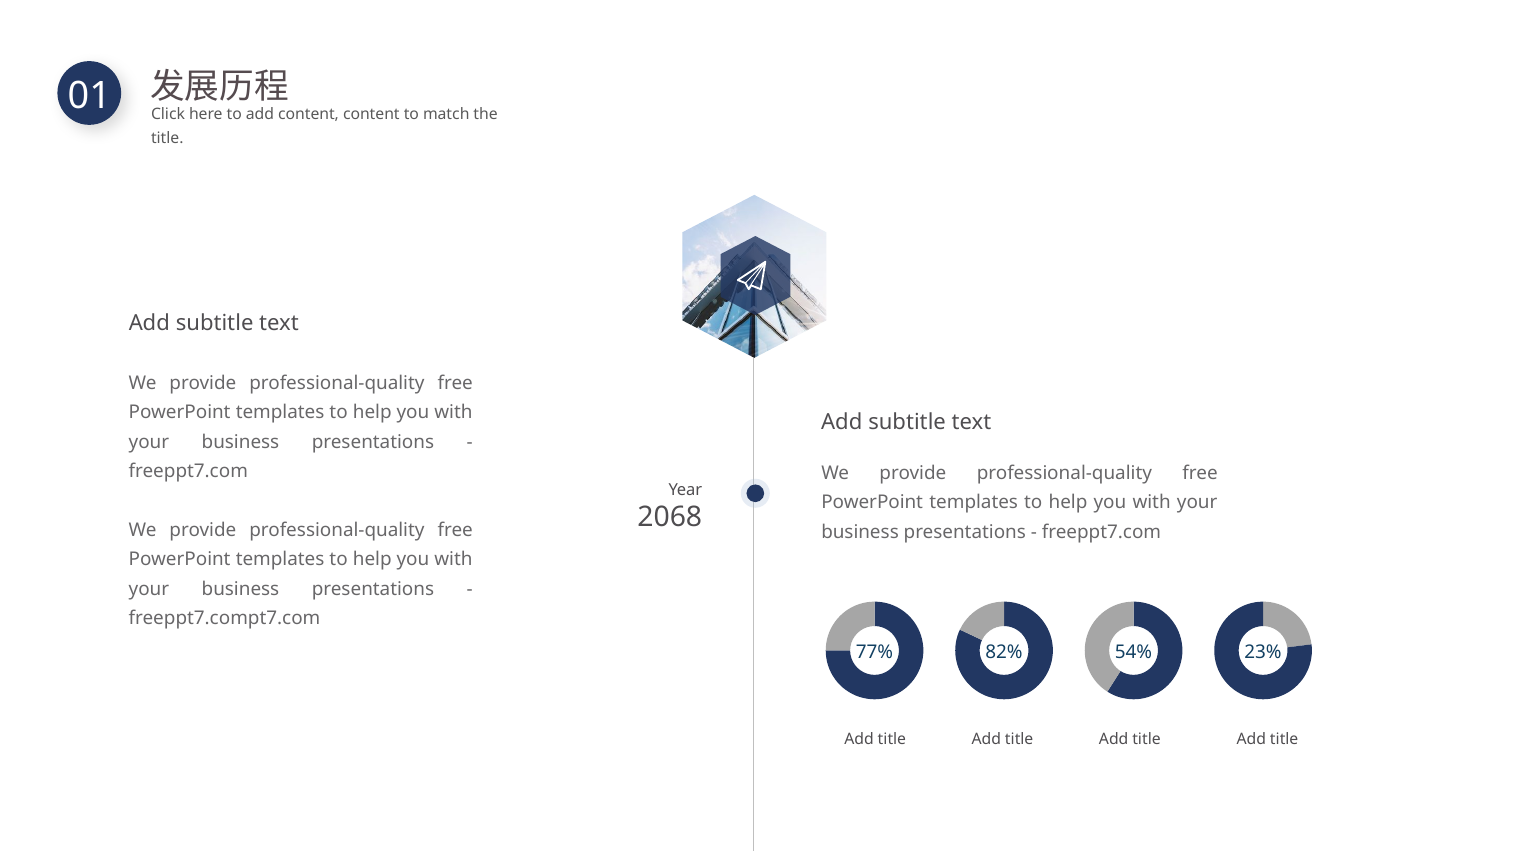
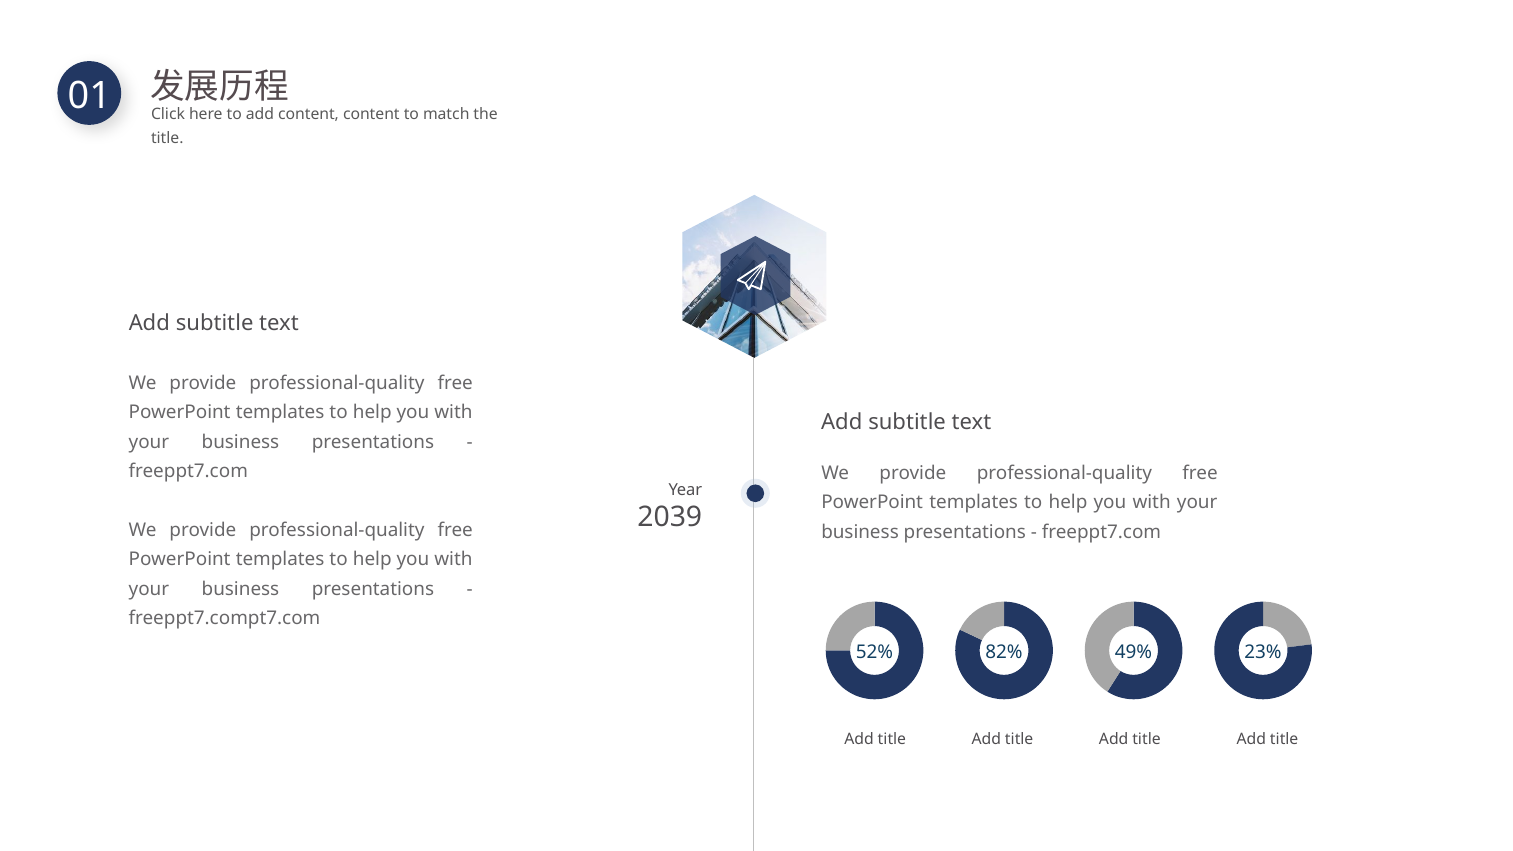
2068: 2068 -> 2039
77%: 77% -> 52%
54%: 54% -> 49%
